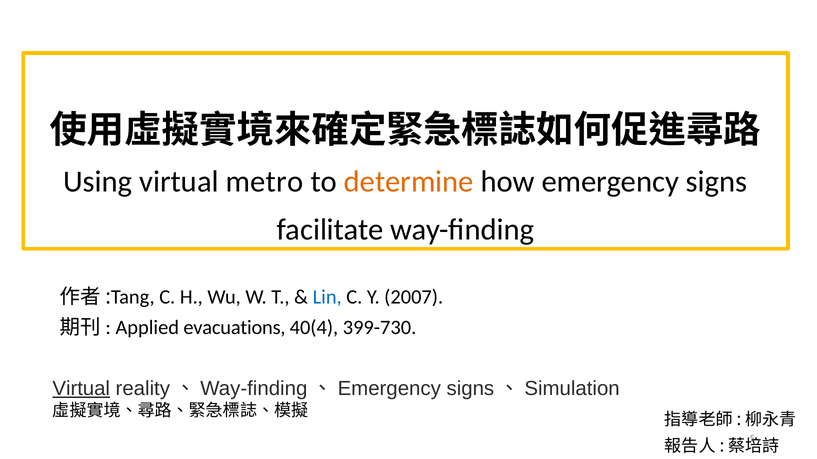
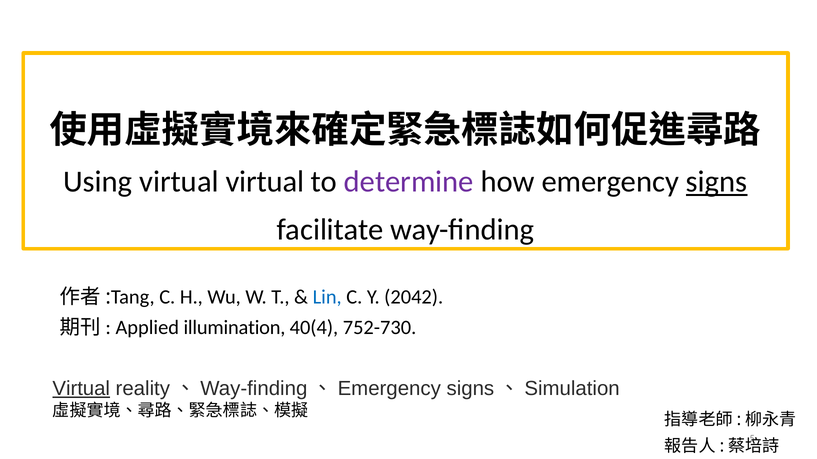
virtual metro: metro -> virtual
determine colour: orange -> purple
signs underline: none -> present
2007: 2007 -> 2042
evacuations: evacuations -> illumination
399-730: 399-730 -> 752-730
